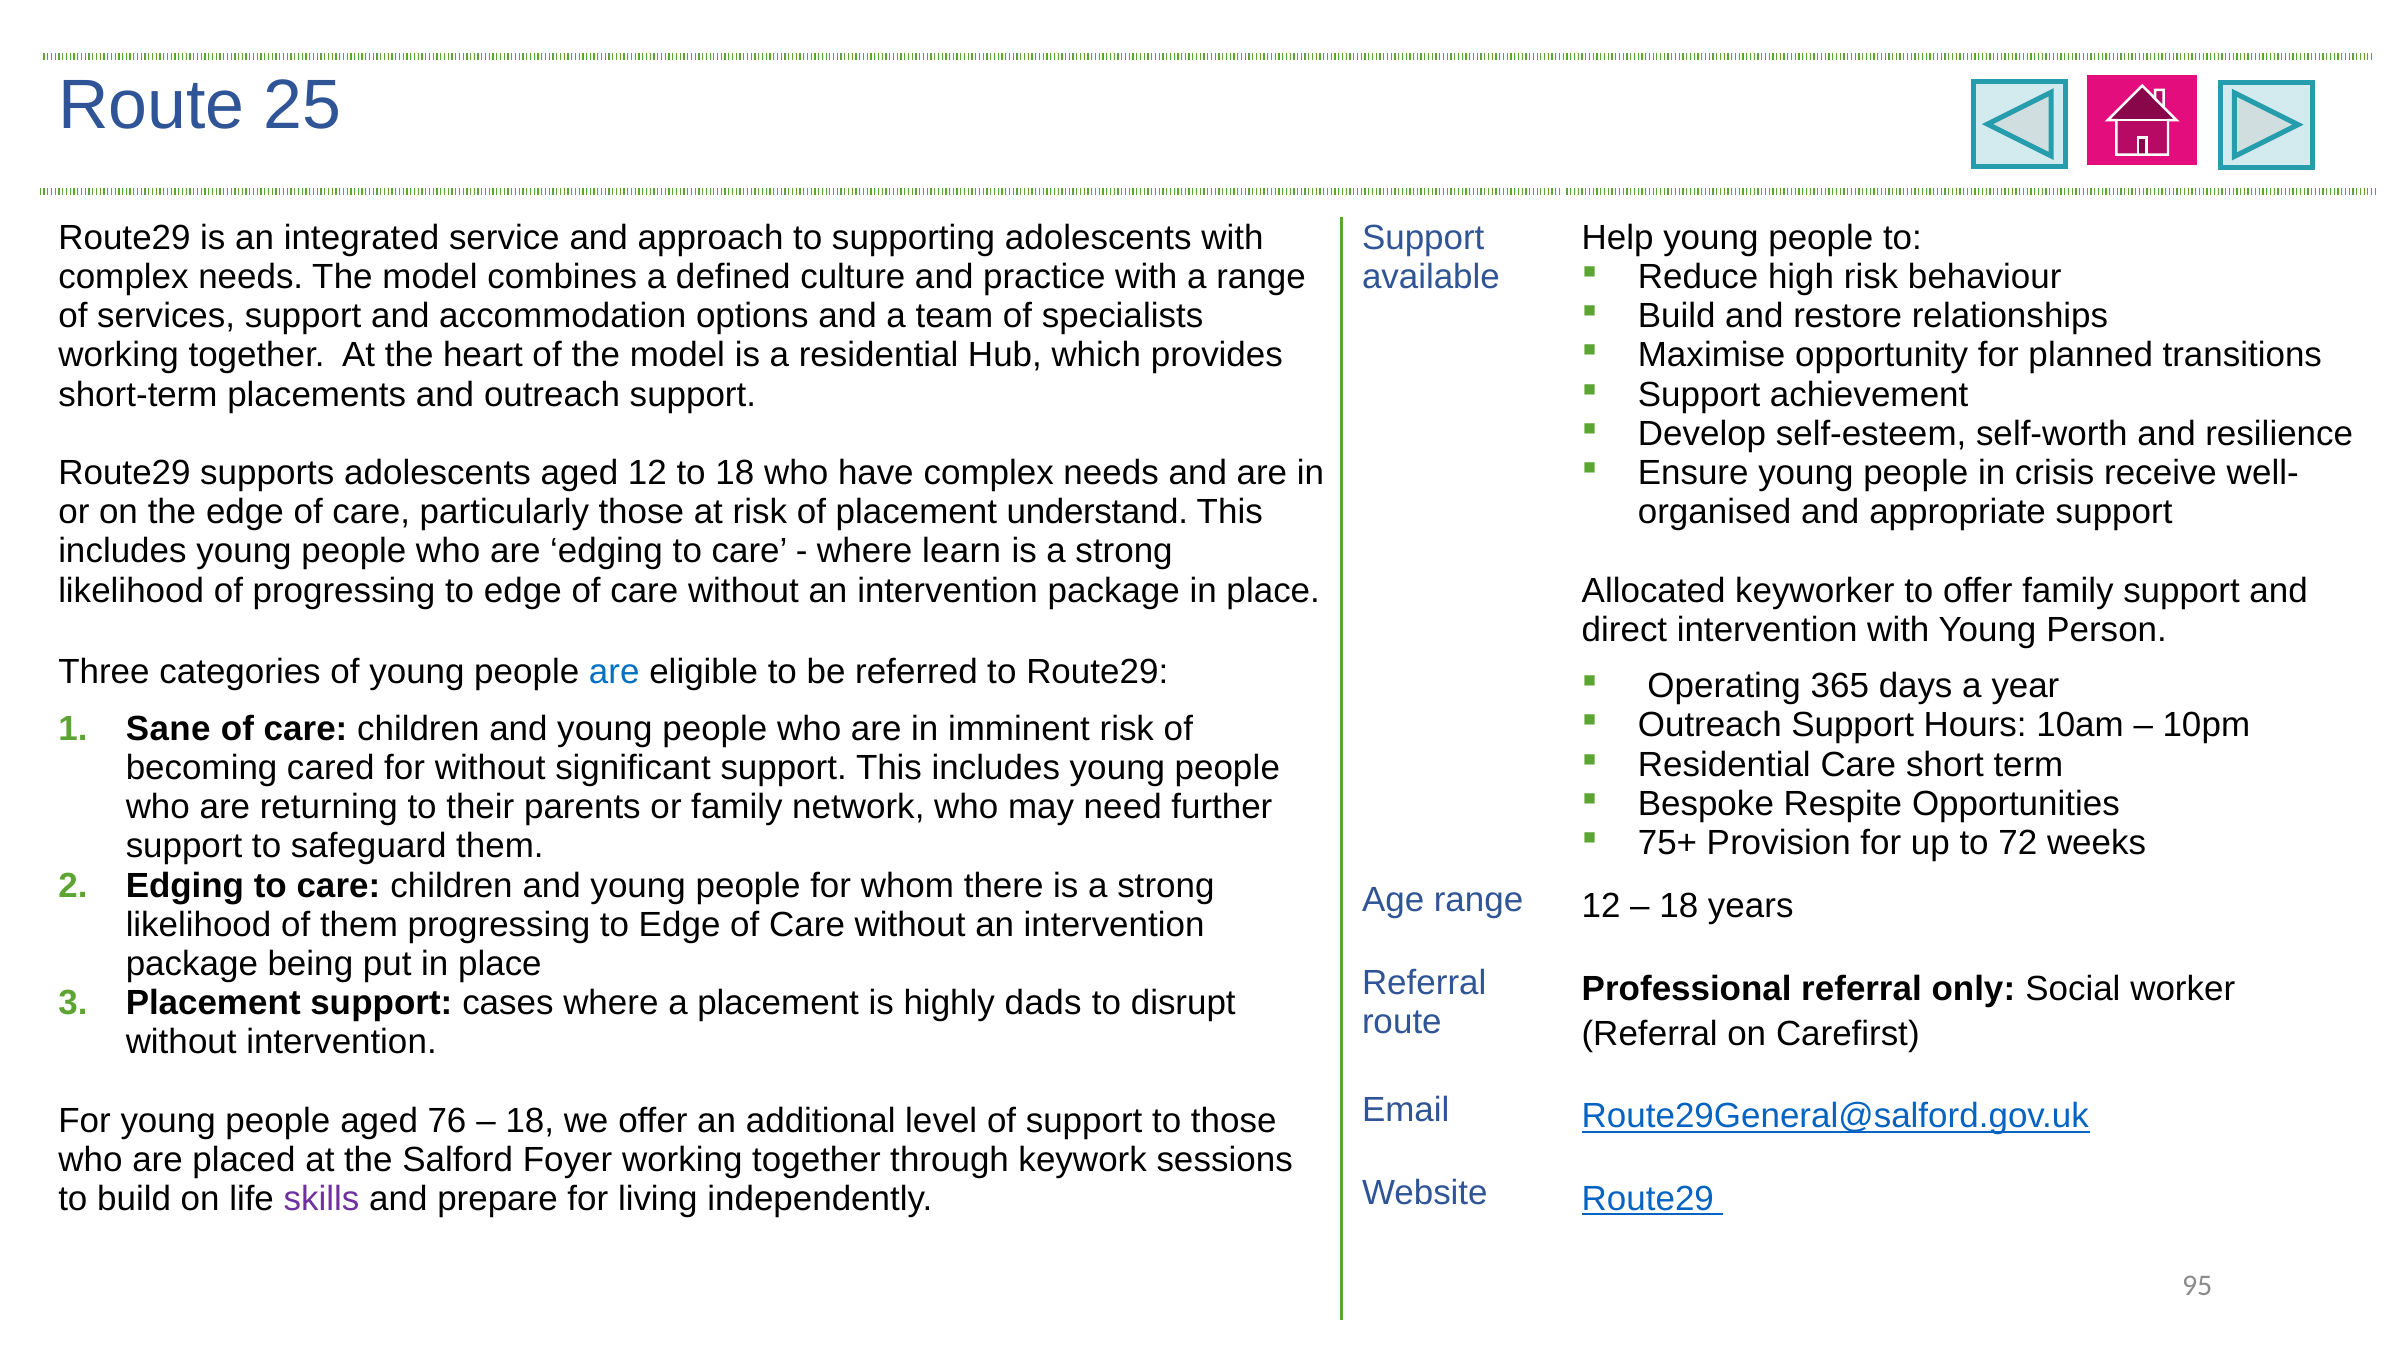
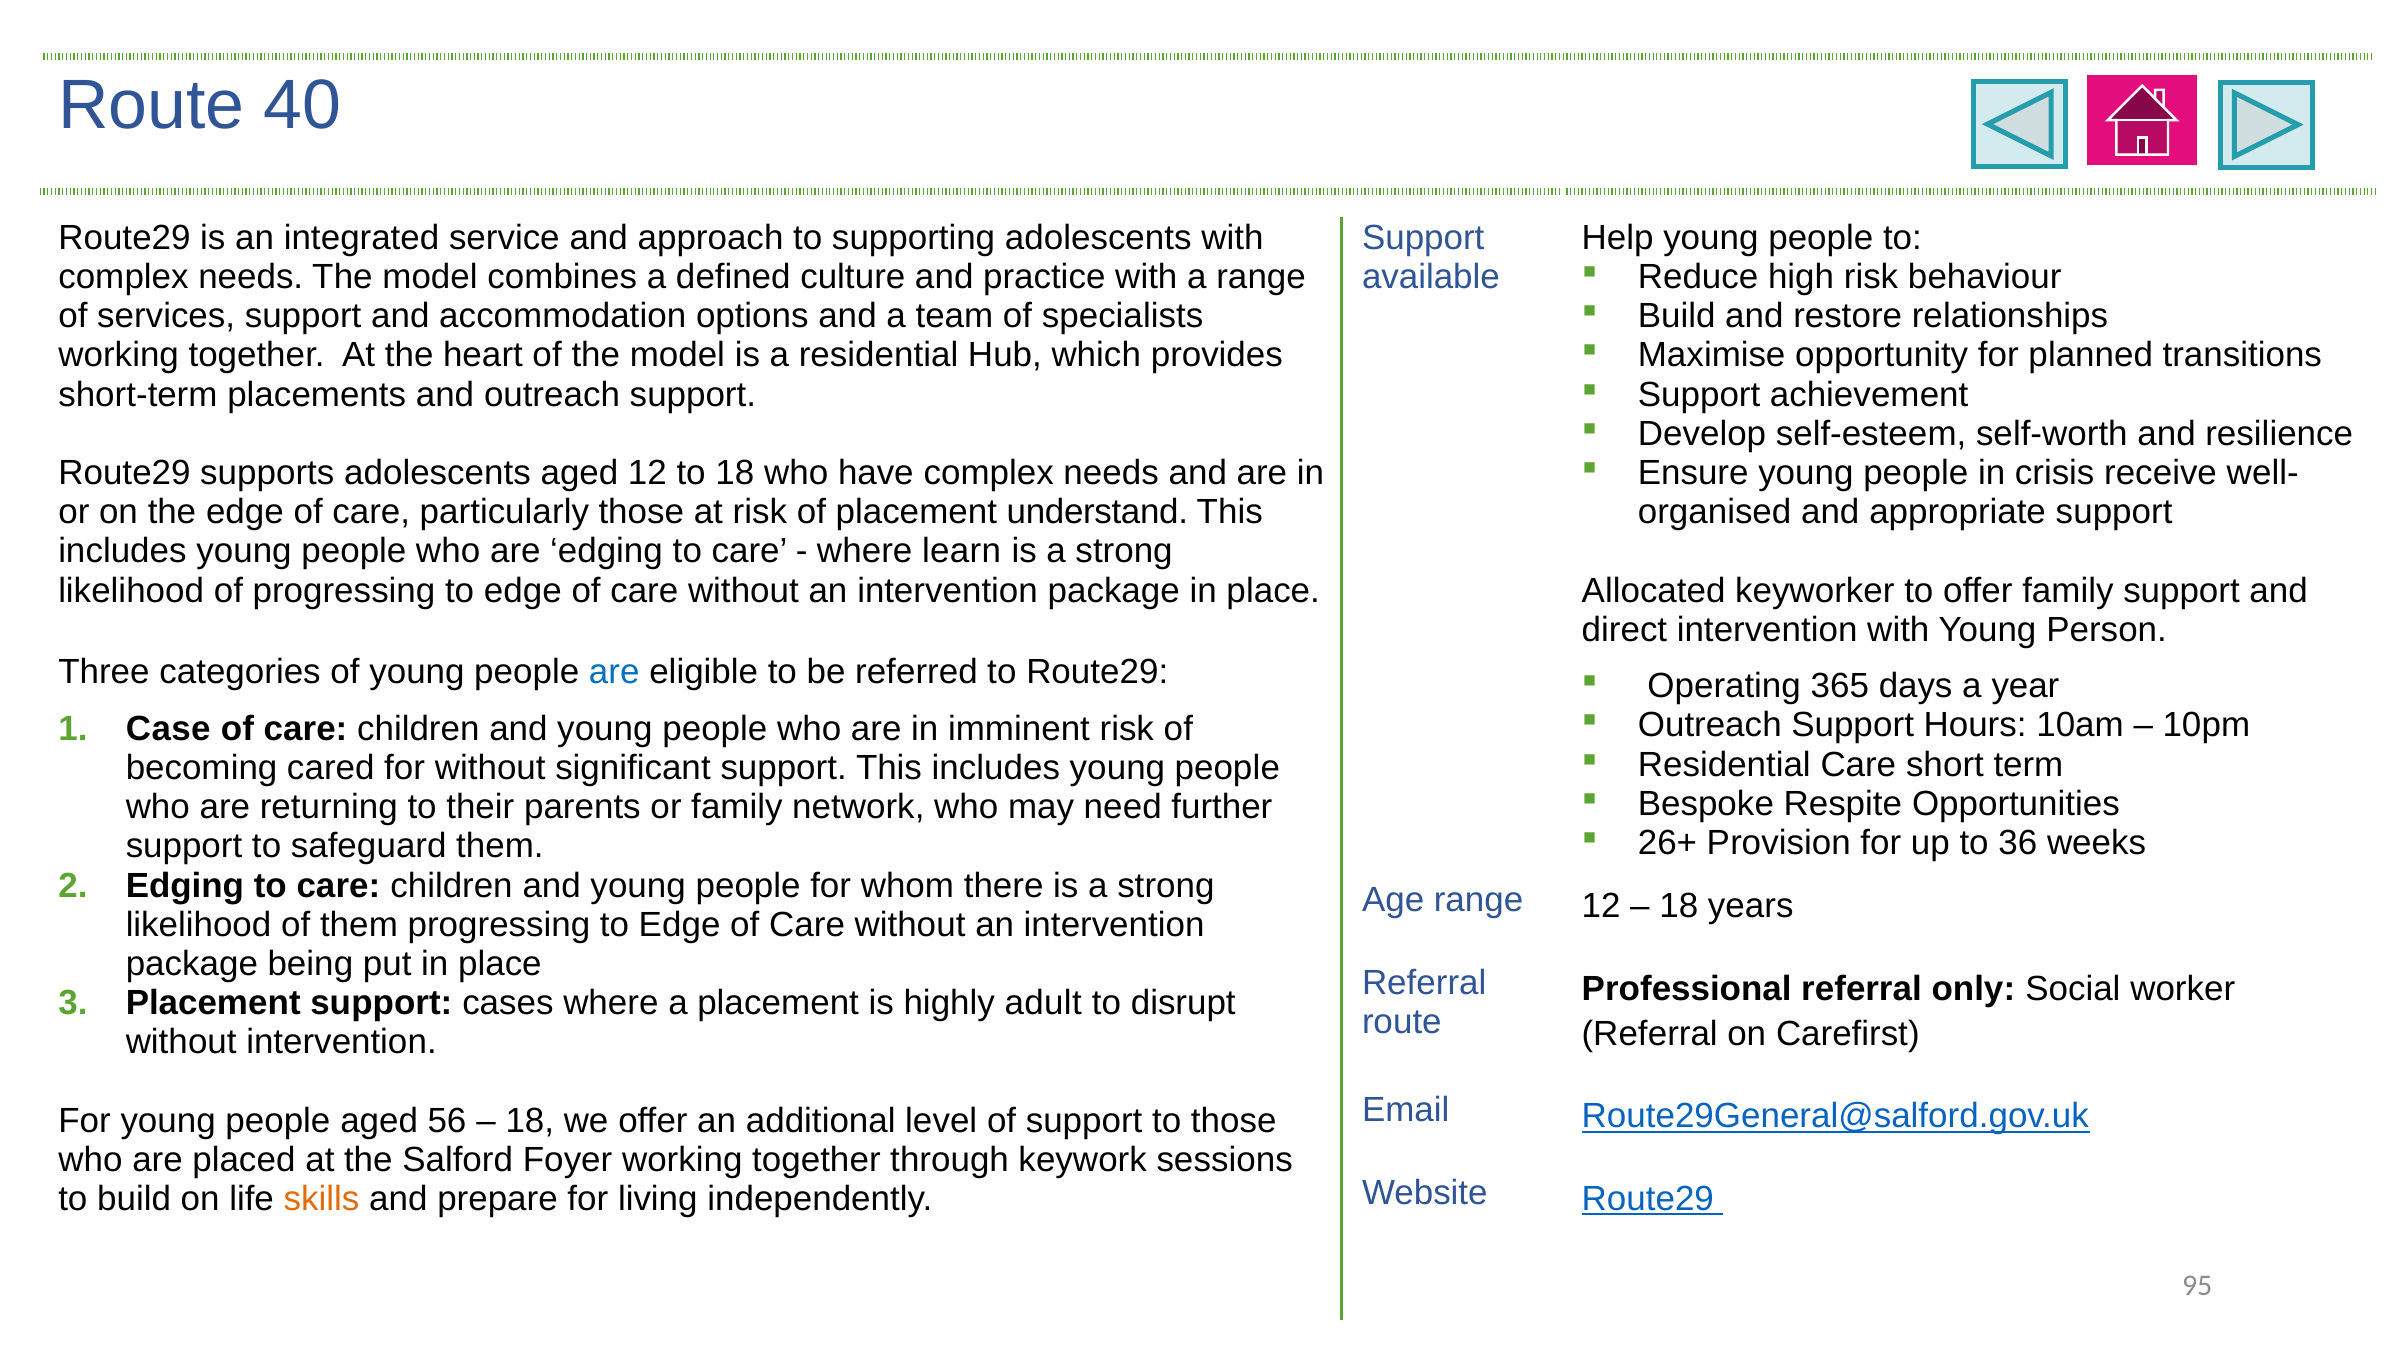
25: 25 -> 40
Sane: Sane -> Case
75+: 75+ -> 26+
72: 72 -> 36
dads: dads -> adult
76: 76 -> 56
skills colour: purple -> orange
